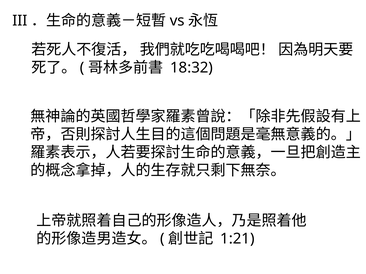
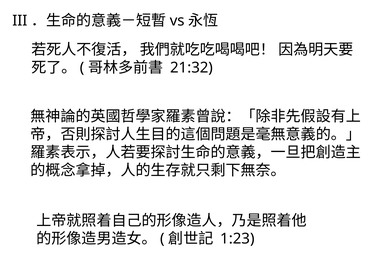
18:32: 18:32 -> 21:32
1:21: 1:21 -> 1:23
